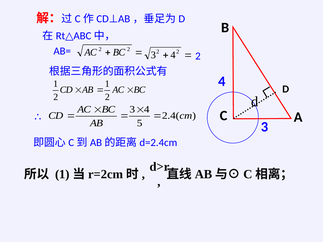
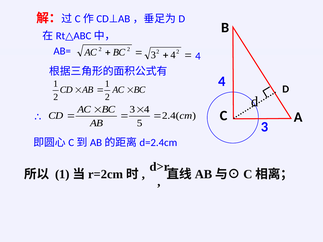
3 2: 2 -> 4
